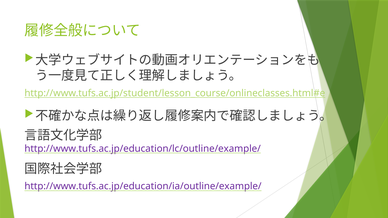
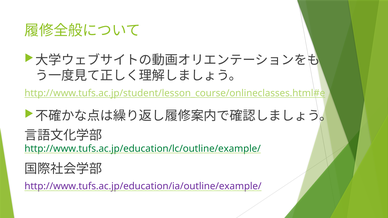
http://www.tufs.ac.jp/education/lc/outline/example/ colour: purple -> green
